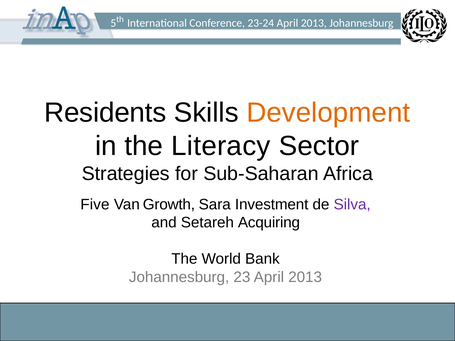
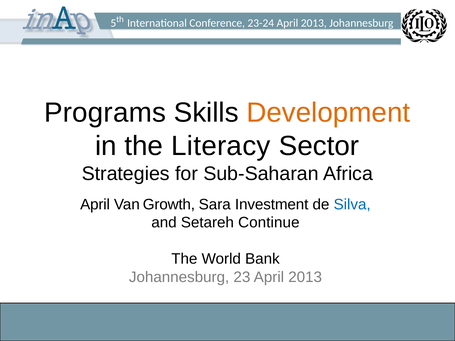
Residents: Residents -> Programs
Five at (95, 205): Five -> April
Silva colour: purple -> blue
Acquiring: Acquiring -> Continue
